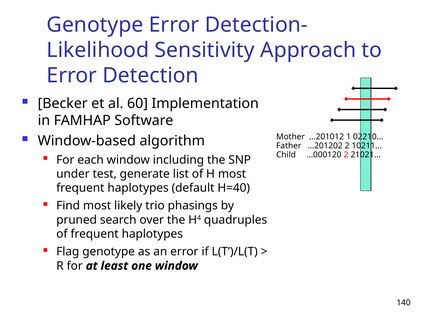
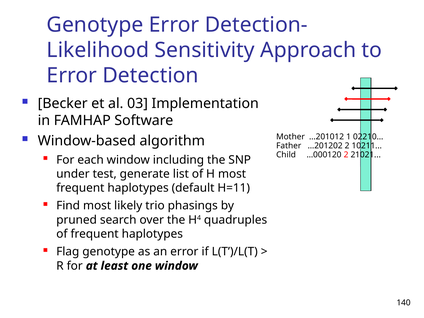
60: 60 -> 03
H=40: H=40 -> H=11
